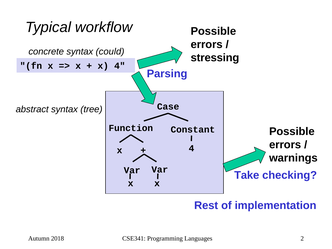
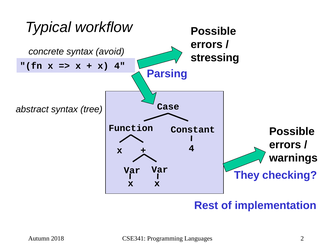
could: could -> avoid
Take: Take -> They
